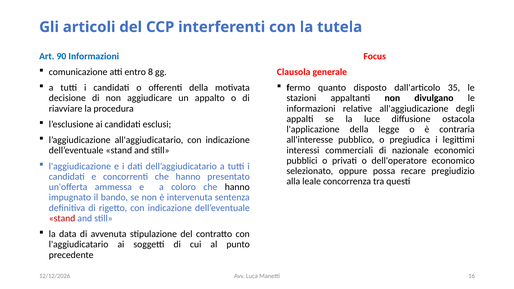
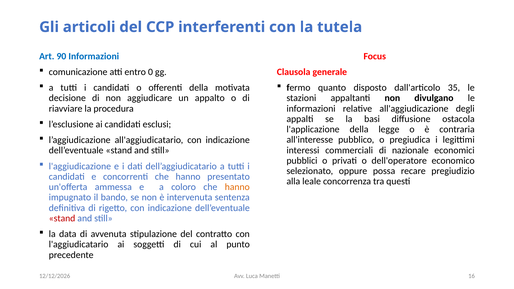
8: 8 -> 0
luce: luce -> basi
hanno at (237, 187) colour: black -> orange
